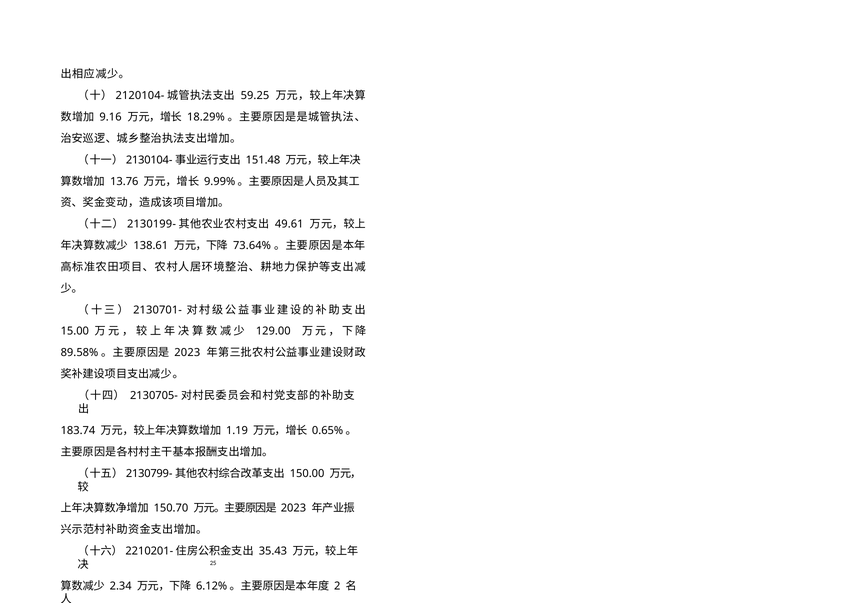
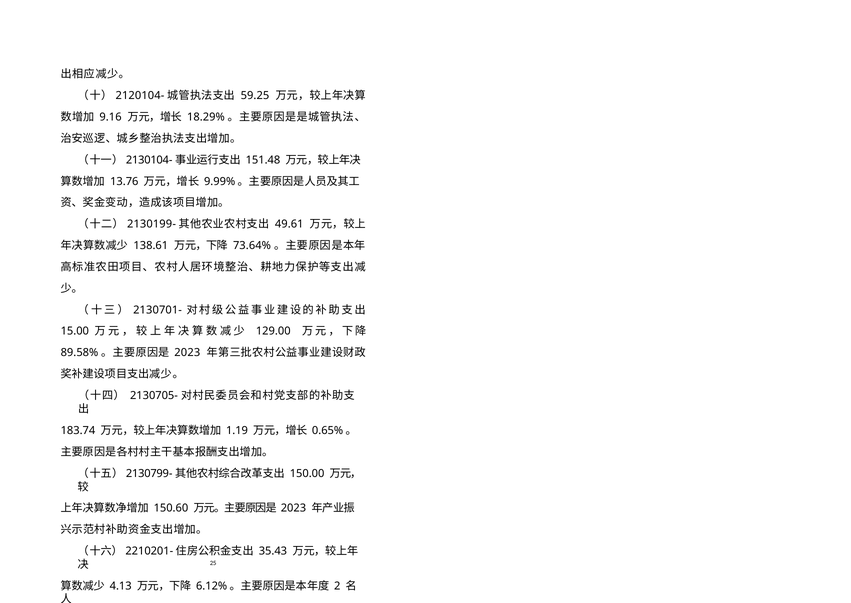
150.70: 150.70 -> 150.60
2.34: 2.34 -> 4.13
